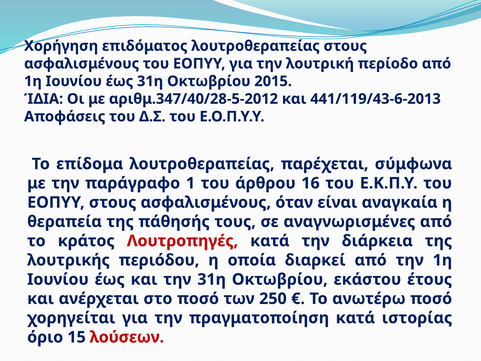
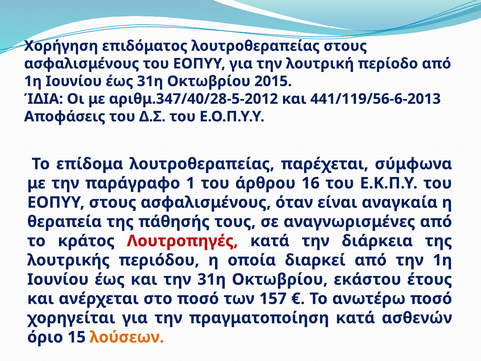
441/119/43-6-2013: 441/119/43-6-2013 -> 441/119/56-6-2013
250: 250 -> 157
ιστορίας: ιστορίας -> ασθενών
λούσεων colour: red -> orange
